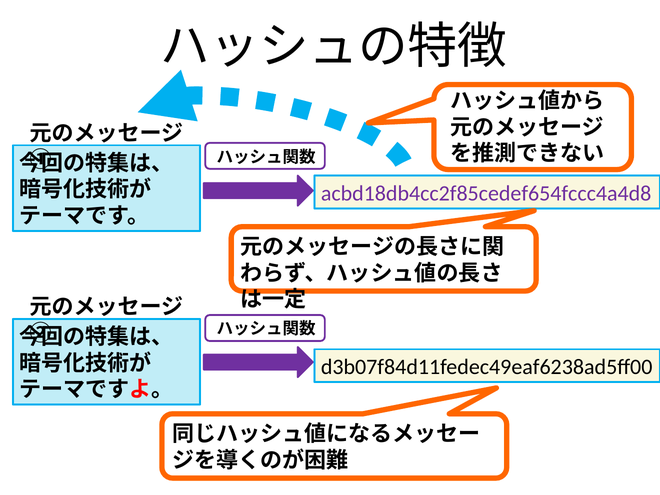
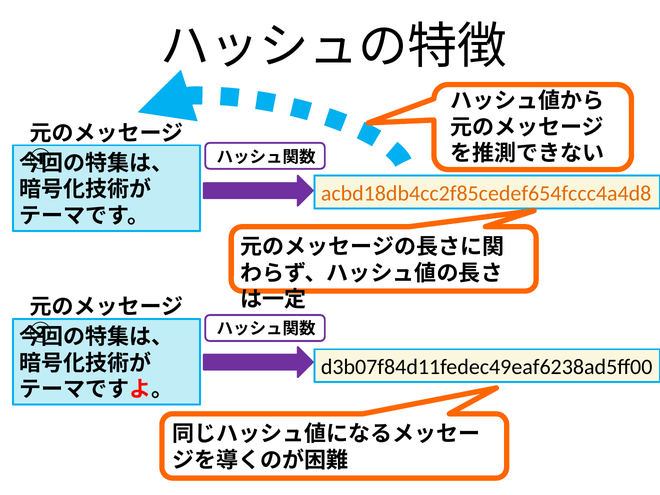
acbd18db4cc2f85cedef654fccc4a4d8 colour: purple -> orange
